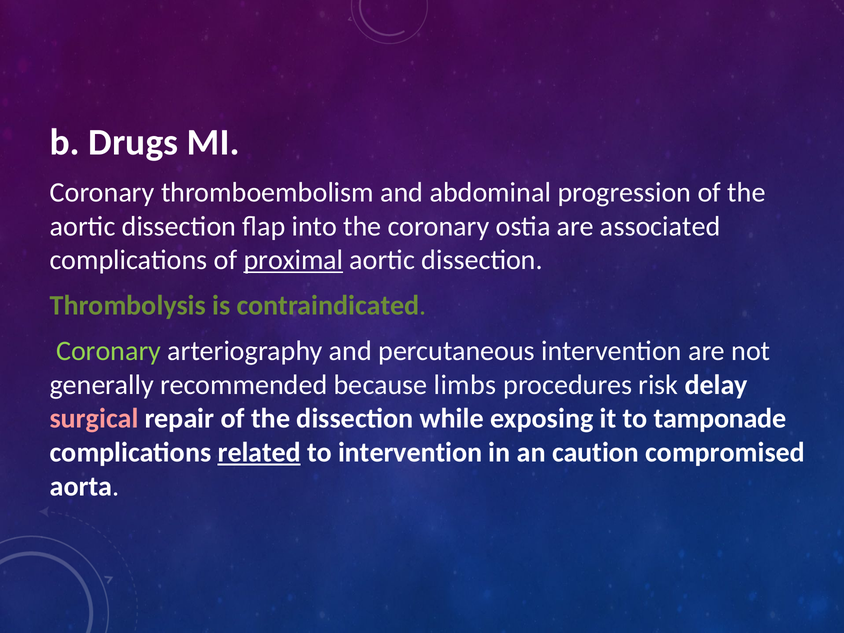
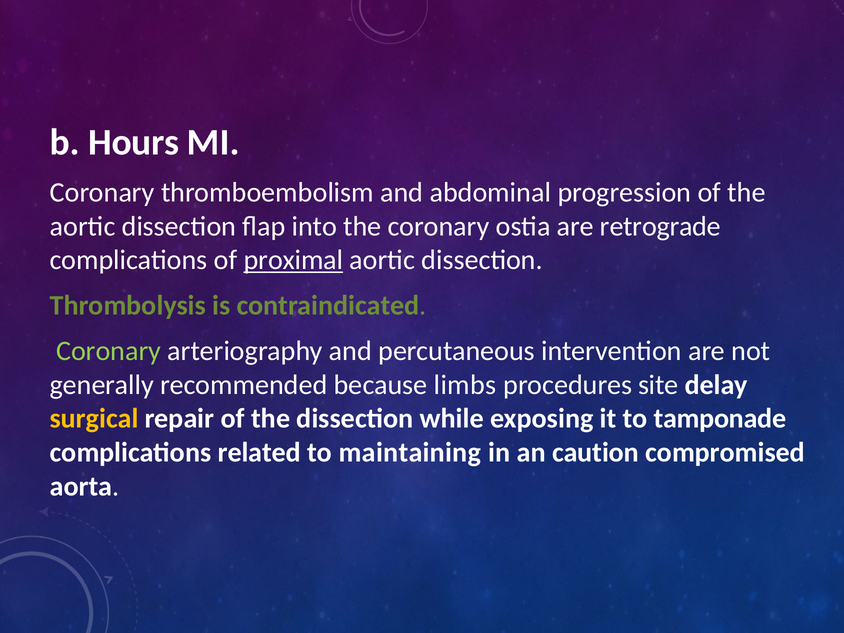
Drugs: Drugs -> Hours
associated: associated -> retrograde
risk: risk -> site
surgical colour: pink -> yellow
related underline: present -> none
to intervention: intervention -> maintaining
